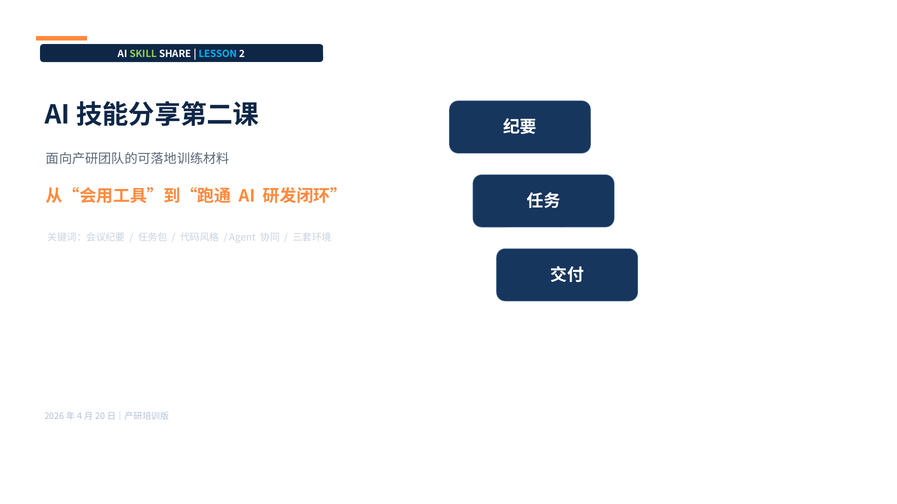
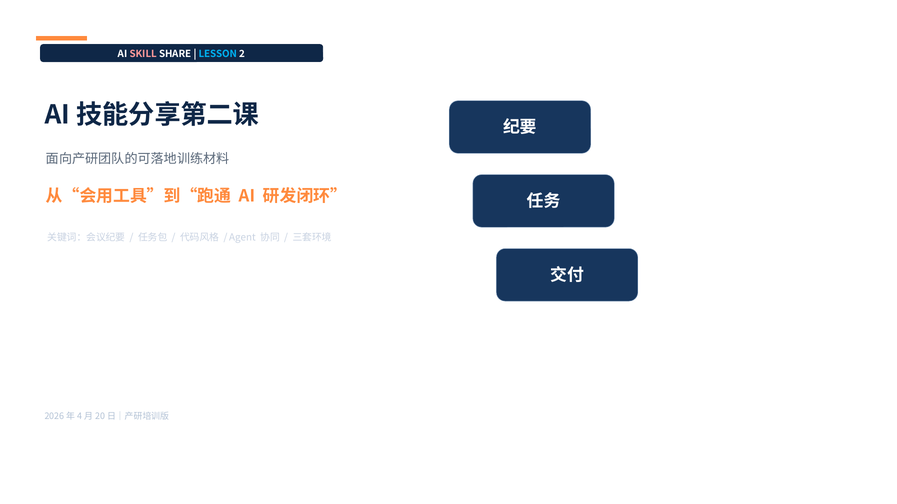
SKILL colour: light green -> pink
